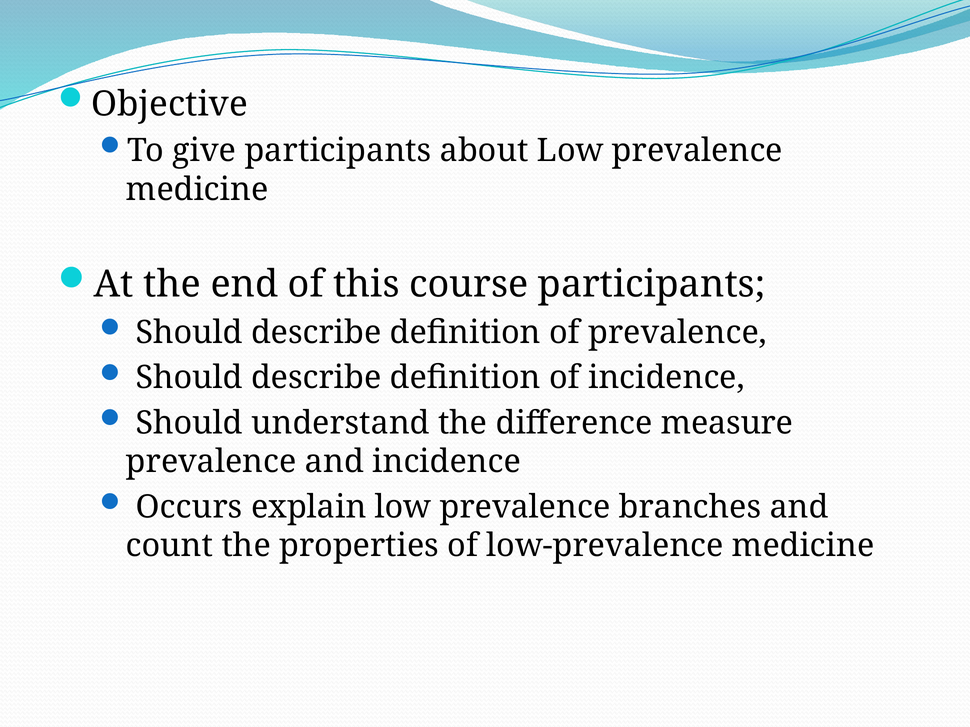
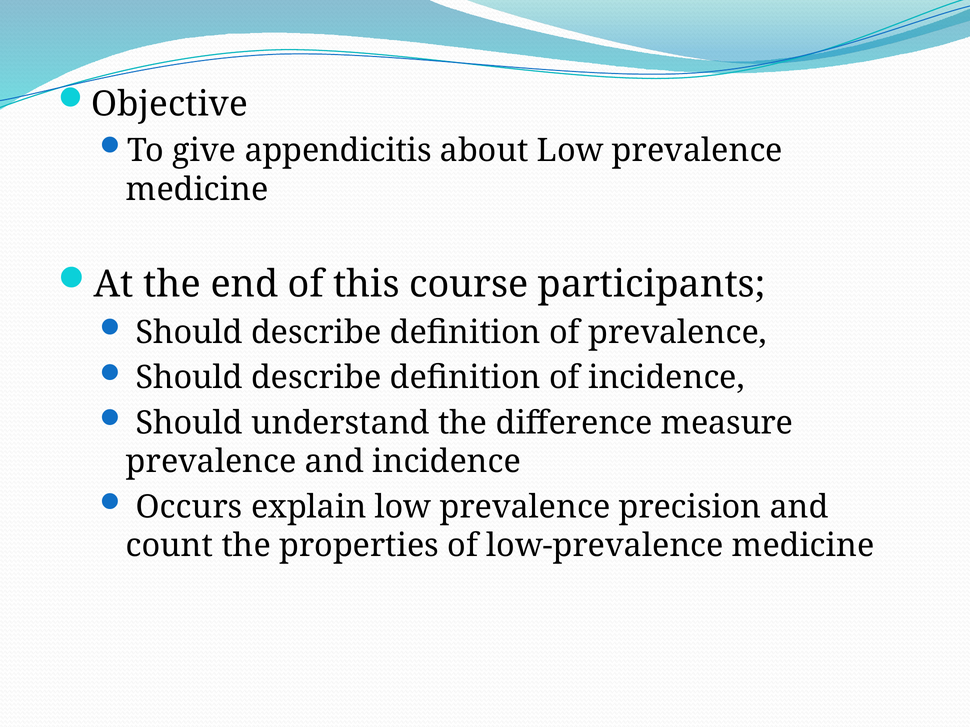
give participants: participants -> appendicitis
branches: branches -> precision
